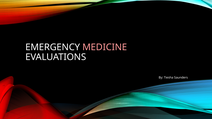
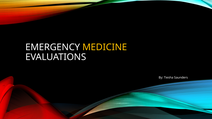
MEDICINE colour: pink -> yellow
